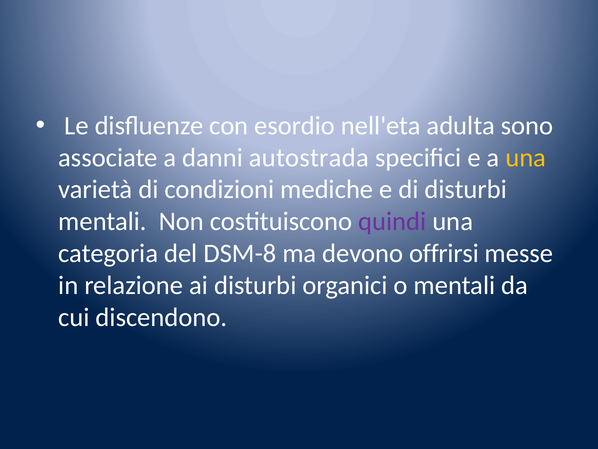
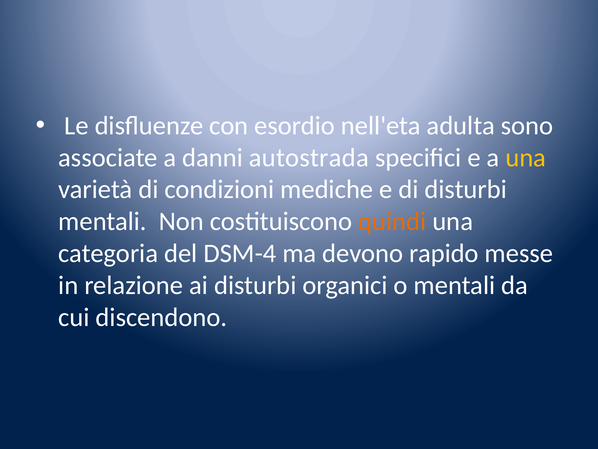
quindi colour: purple -> orange
DSM-8: DSM-8 -> DSM-4
offrirsi: offrirsi -> rapido
